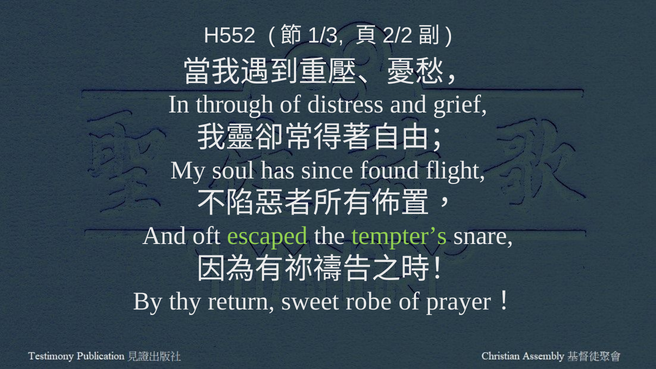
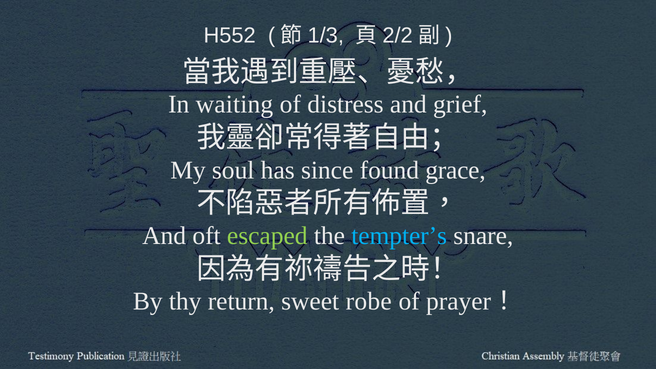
through: through -> waiting
flight: flight -> grace
tempter’s colour: light green -> light blue
